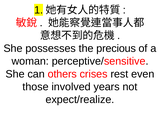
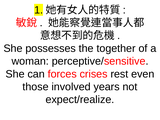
precious: precious -> together
others: others -> forces
